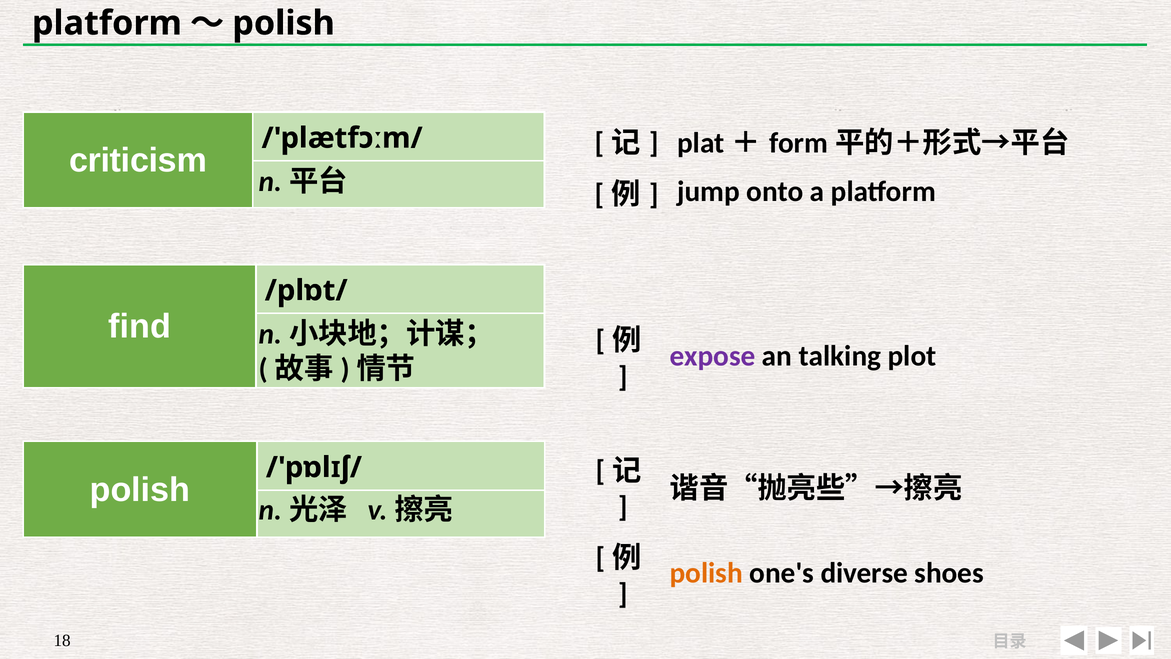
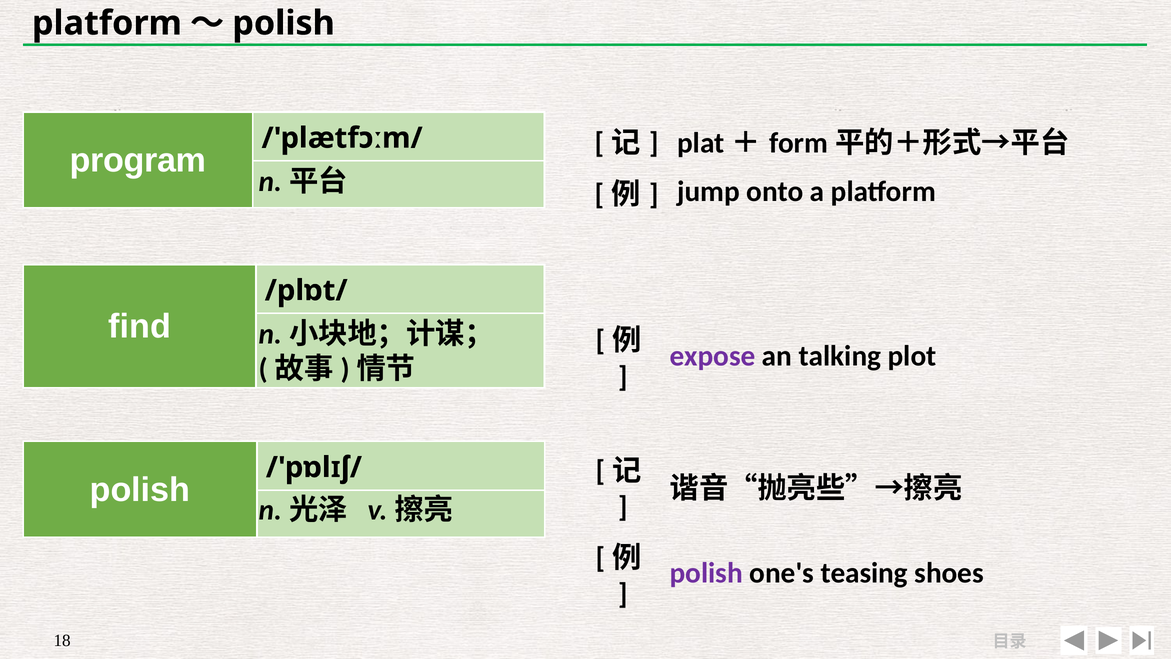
criticism: criticism -> program
polish at (706, 573) colour: orange -> purple
diverse: diverse -> teasing
